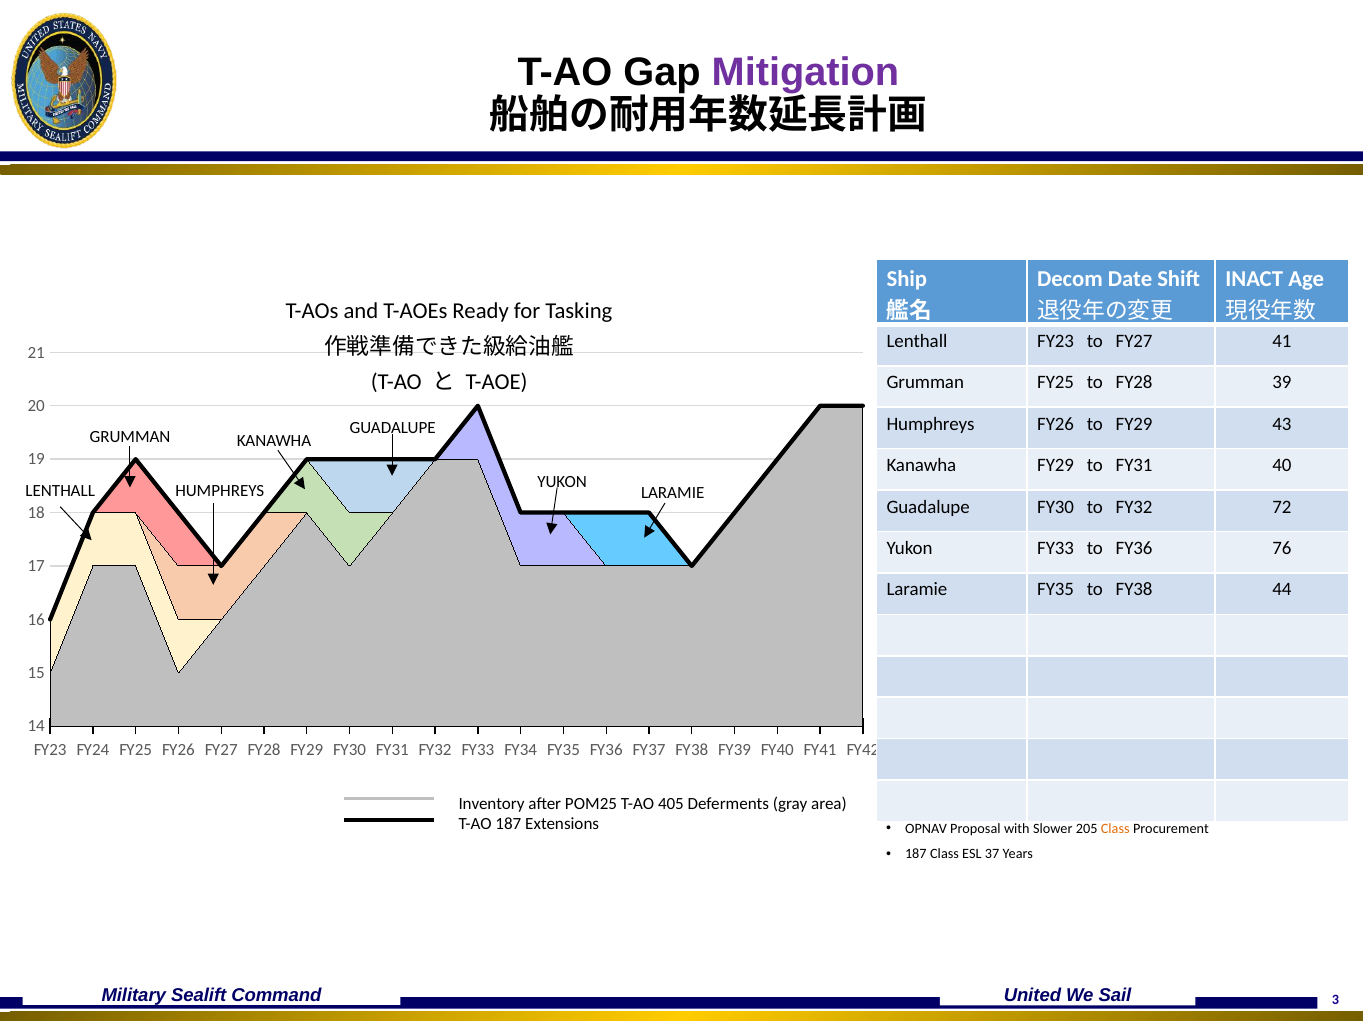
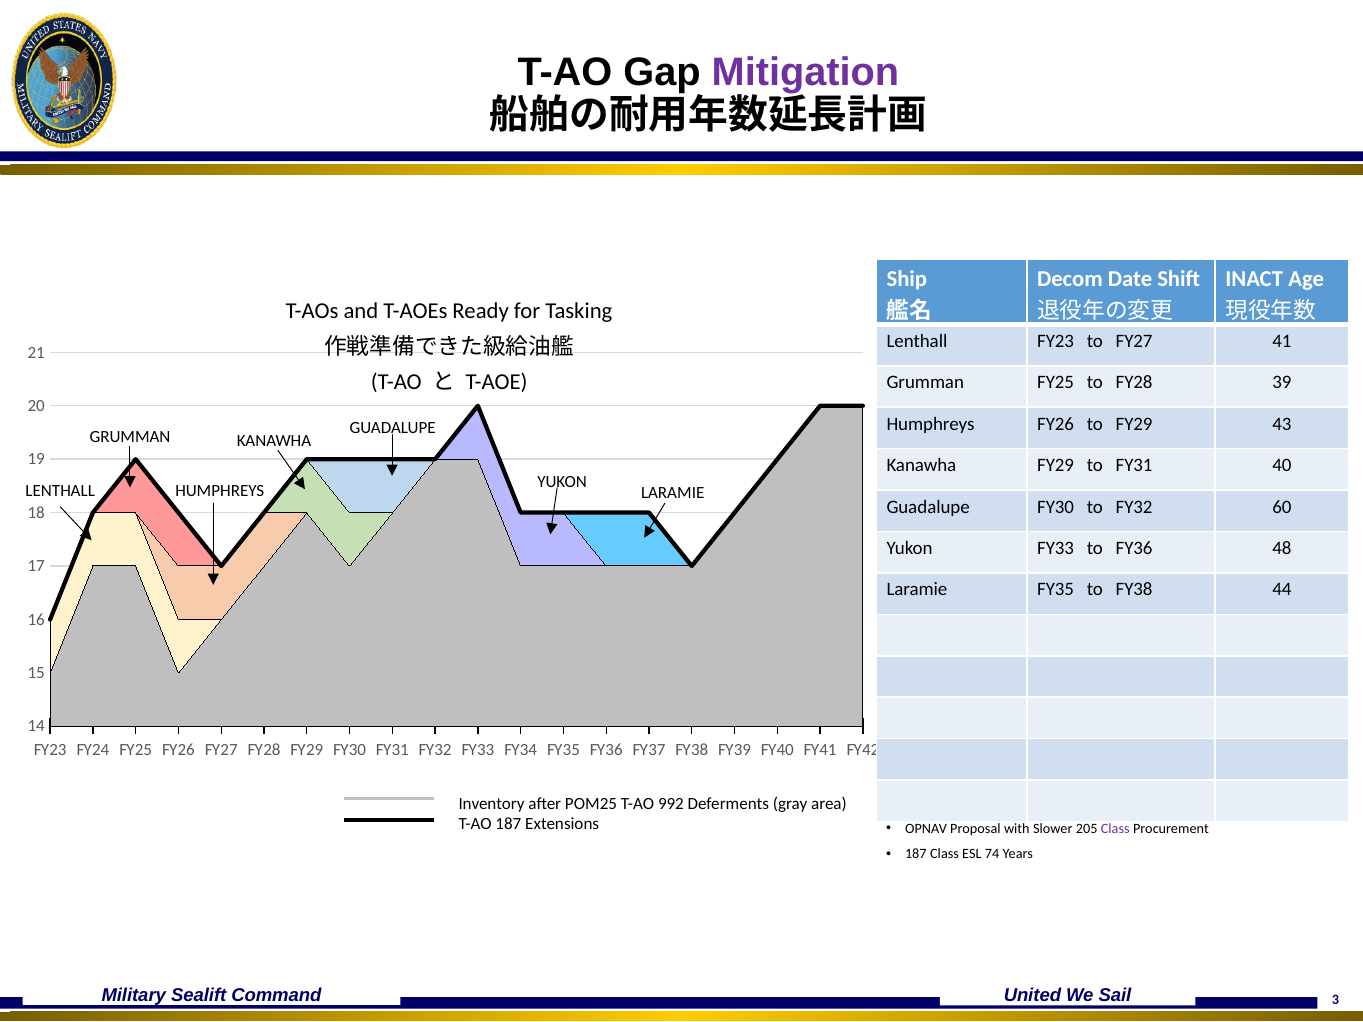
72: 72 -> 60
76: 76 -> 48
405: 405 -> 992
Class at (1115, 829) colour: orange -> purple
37: 37 -> 74
